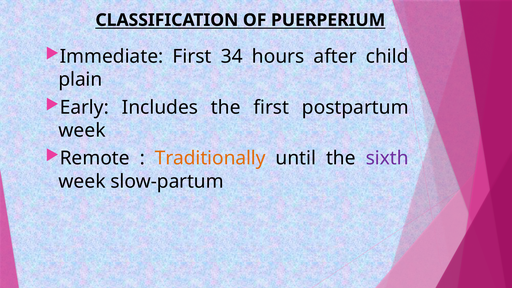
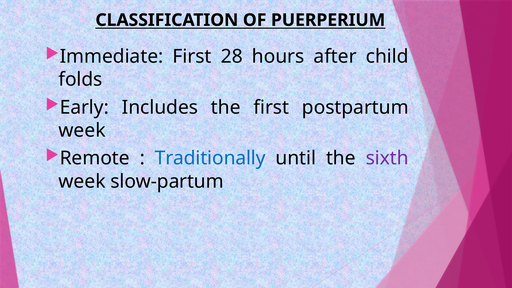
34: 34 -> 28
plain: plain -> folds
Traditionally colour: orange -> blue
